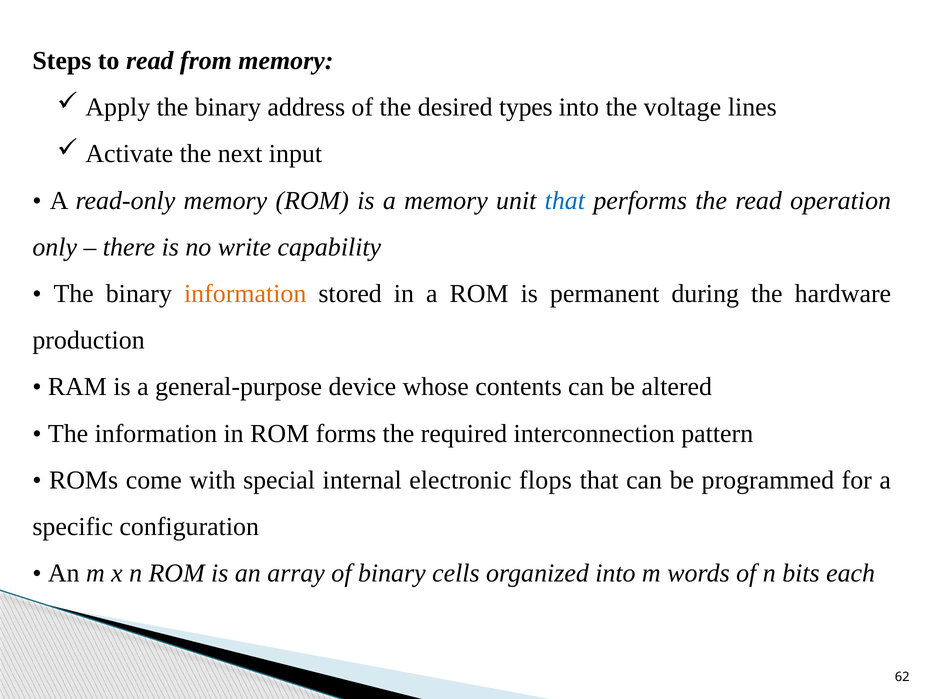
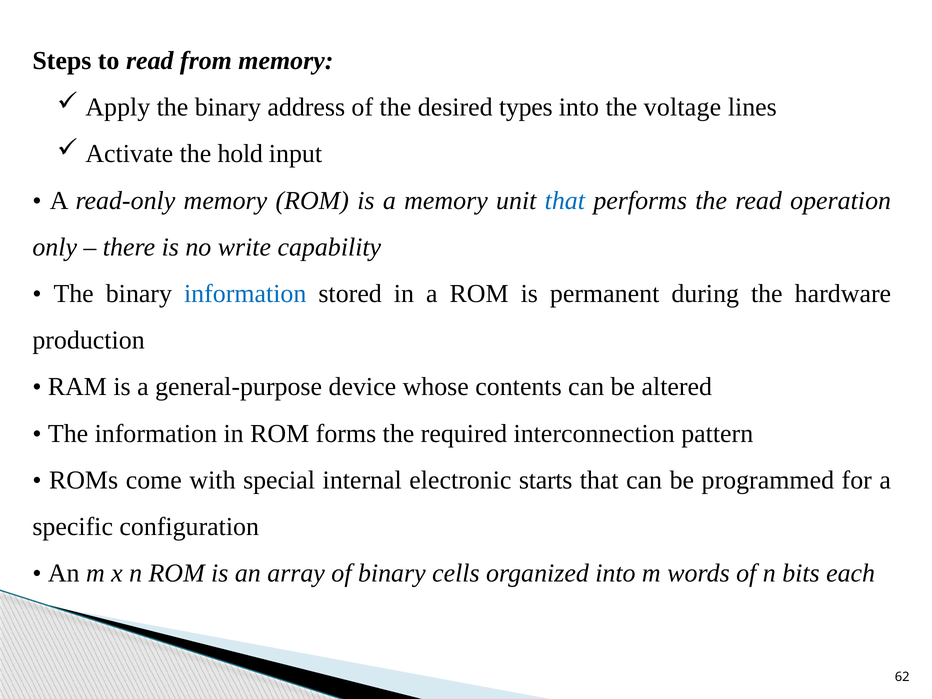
next: next -> hold
information at (245, 294) colour: orange -> blue
flops: flops -> starts
